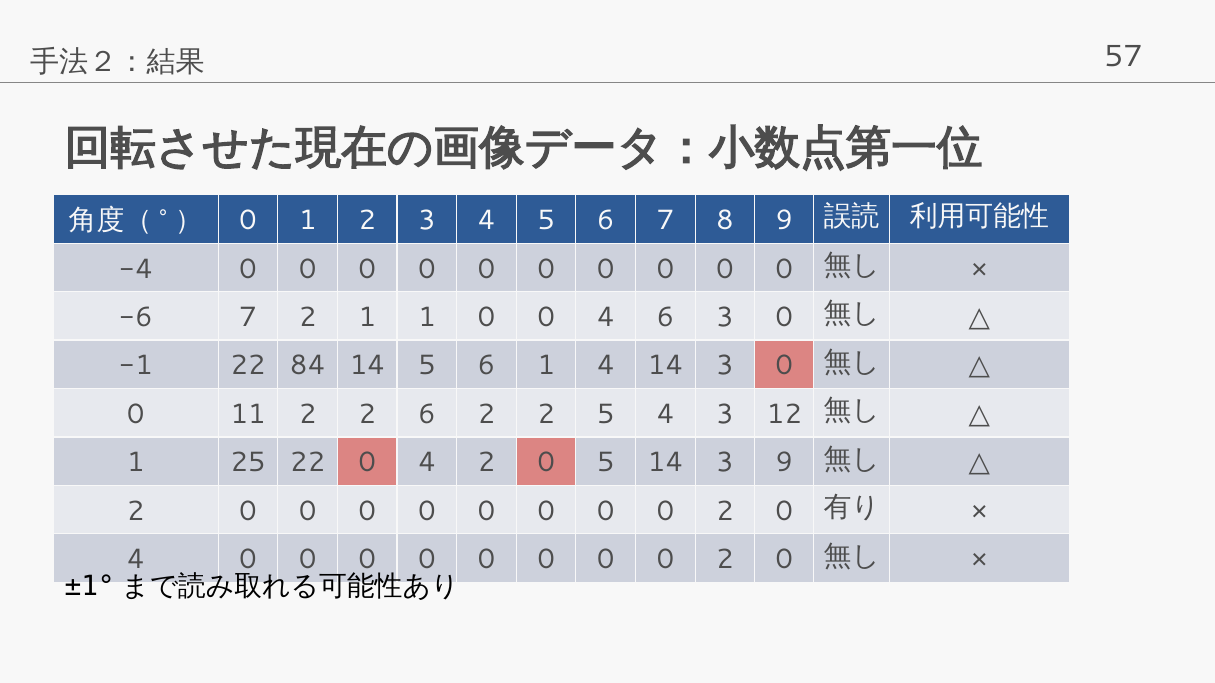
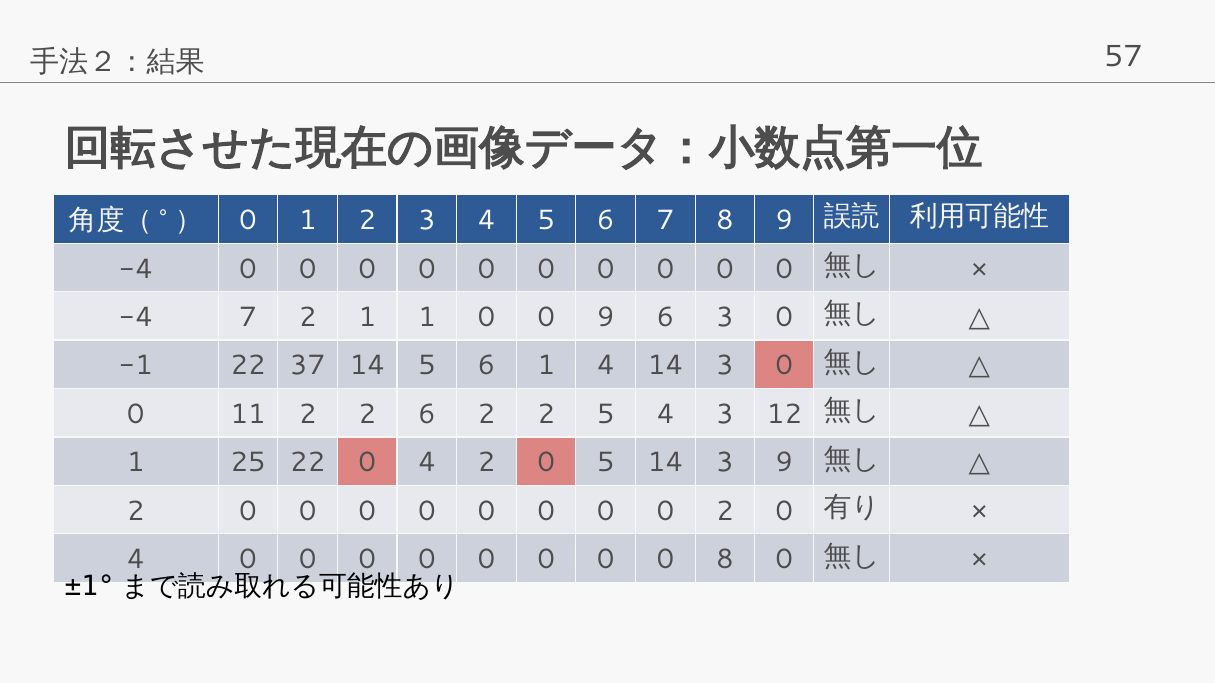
-6 at (136, 317): -6 -> -4
0 0 4: 4 -> 9
84: 84 -> 37
2 at (725, 560): 2 -> 8
